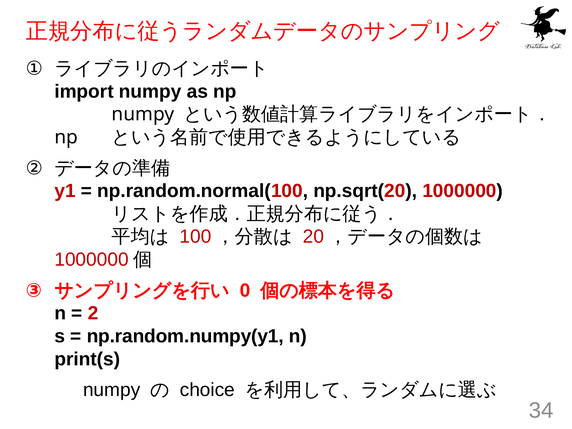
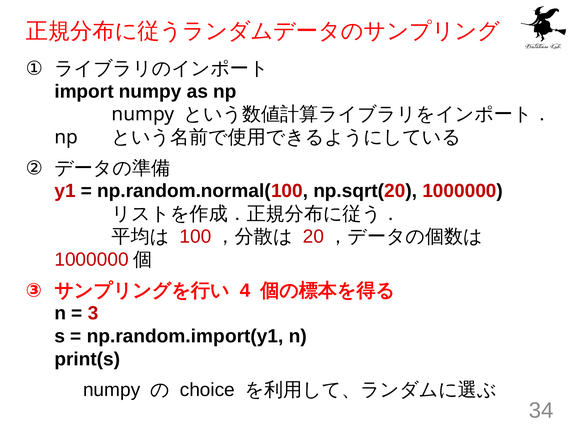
0: 0 -> 4
2: 2 -> 3
np.random.numpy(y1: np.random.numpy(y1 -> np.random.import(y1
